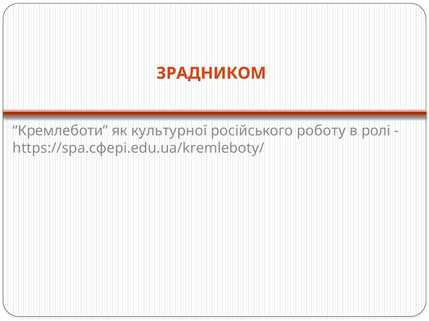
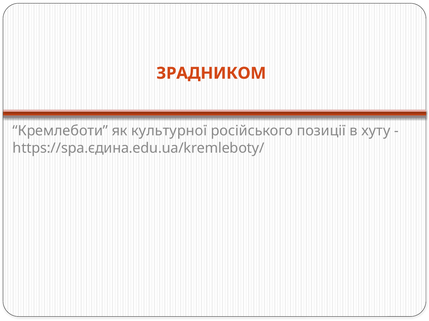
роботу: роботу -> позиції
ролі: ролі -> хуту
https://spa.сфері.edu.ua/kremleboty/: https://spa.сфері.edu.ua/kremleboty/ -> https://spa.єдина.edu.ua/kremleboty/
